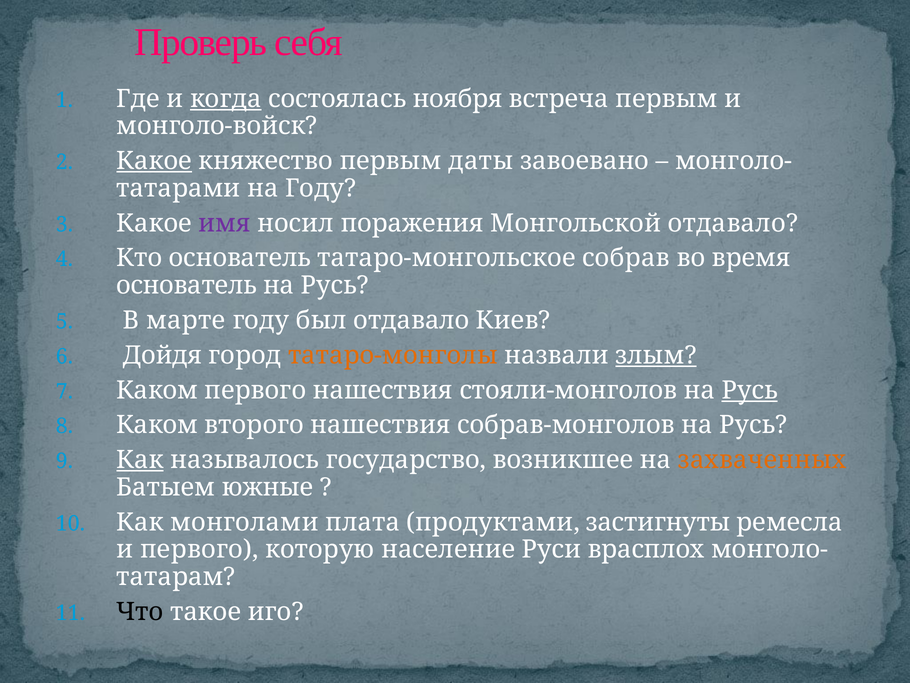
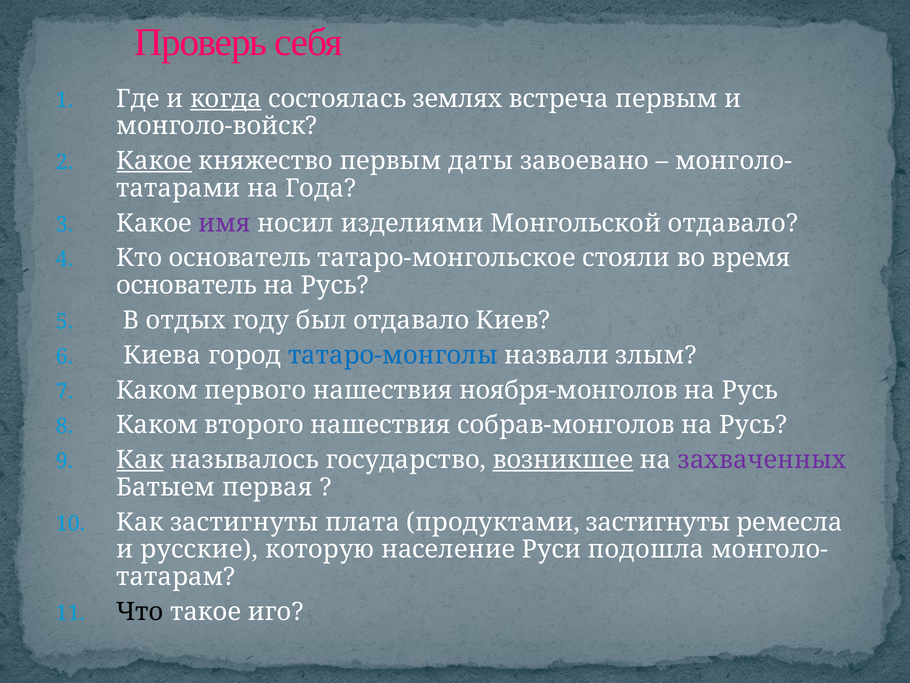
ноября: ноября -> землях
на Году: Году -> Года
поражения: поражения -> изделиями
собрав: собрав -> стояли
марте: марте -> отдых
Дойдя: Дойдя -> Киева
татаро-монголы colour: orange -> blue
злым underline: present -> none
стояли-монголов: стояли-монголов -> ноября-монголов
Русь at (750, 390) underline: present -> none
возникшее underline: none -> present
захваченных colour: orange -> purple
южные: южные -> первая
Как монголами: монголами -> застигнуты
и первого: первого -> русские
врасплох: врасплох -> подошла
